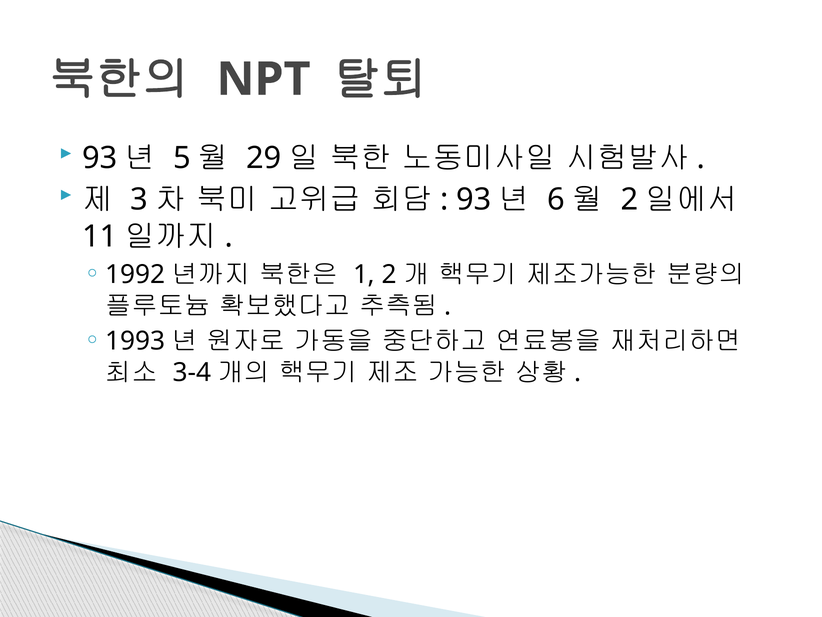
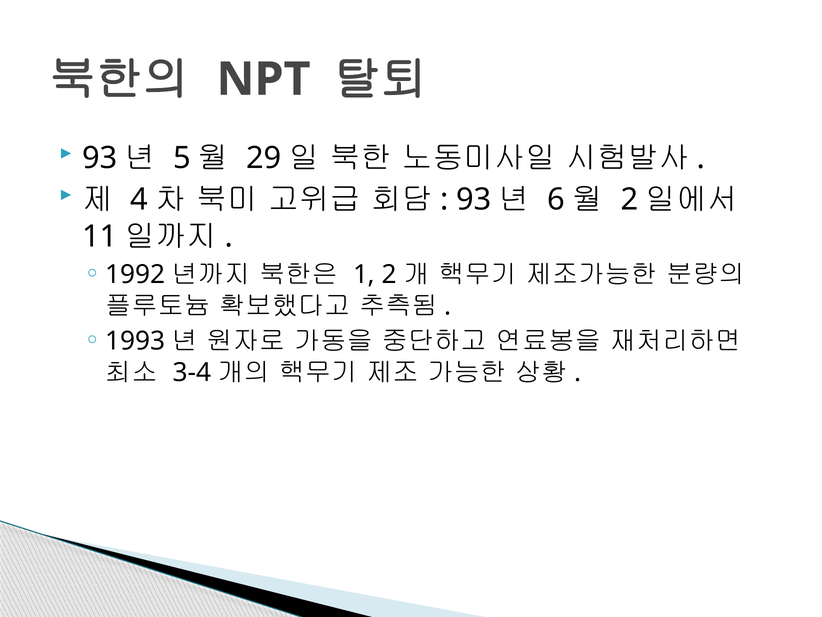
3: 3 -> 4
